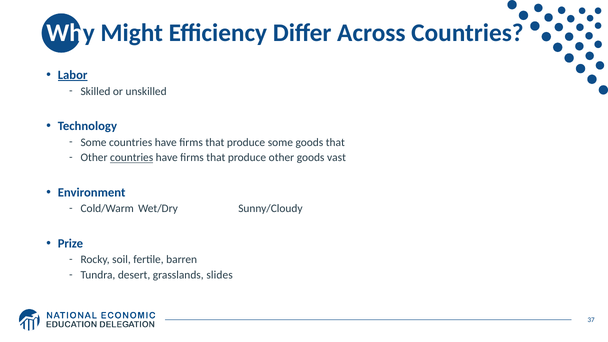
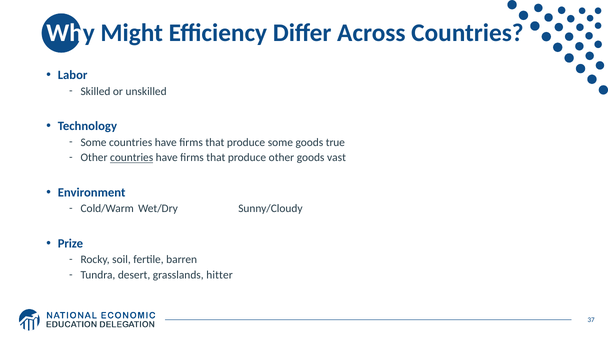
Labor underline: present -> none
goods that: that -> true
slides: slides -> hitter
